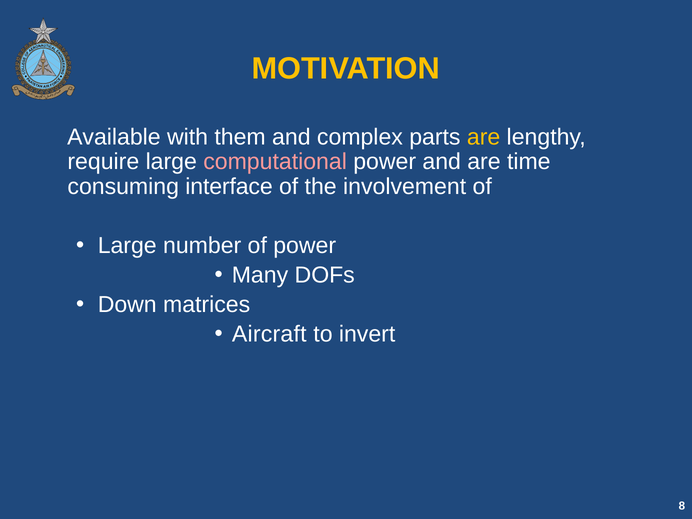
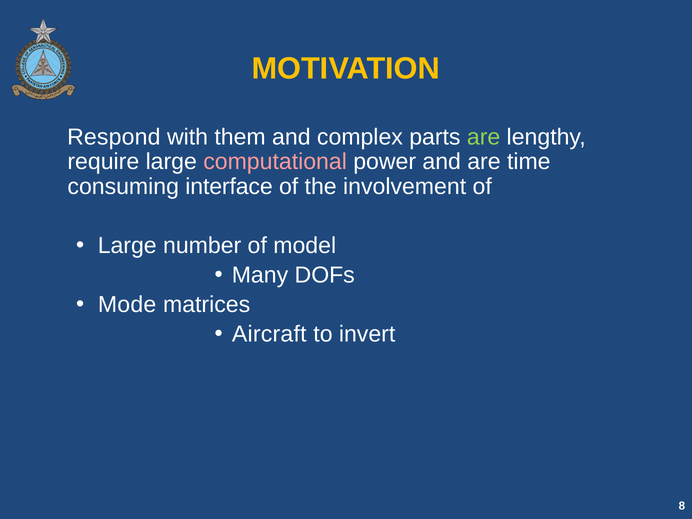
Available: Available -> Respond
are at (484, 137) colour: yellow -> light green
of power: power -> model
Down: Down -> Mode
